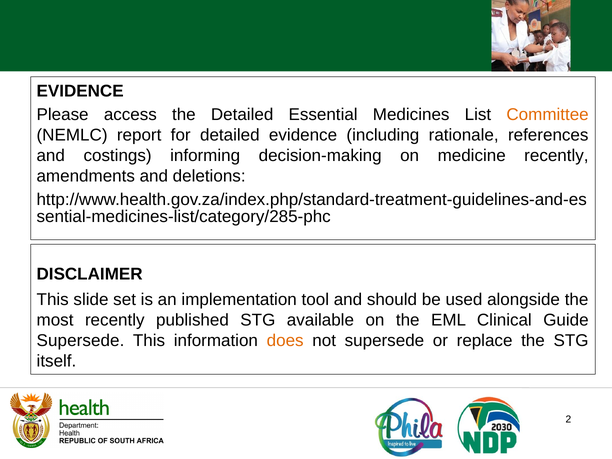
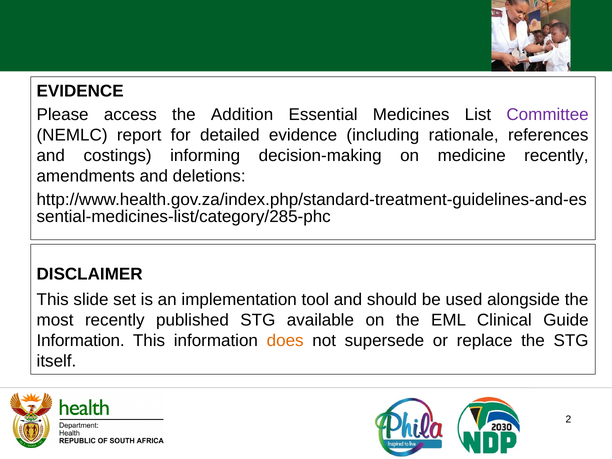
the Detailed: Detailed -> Addition
Committee colour: orange -> purple
Supersede at (81, 340): Supersede -> Information
